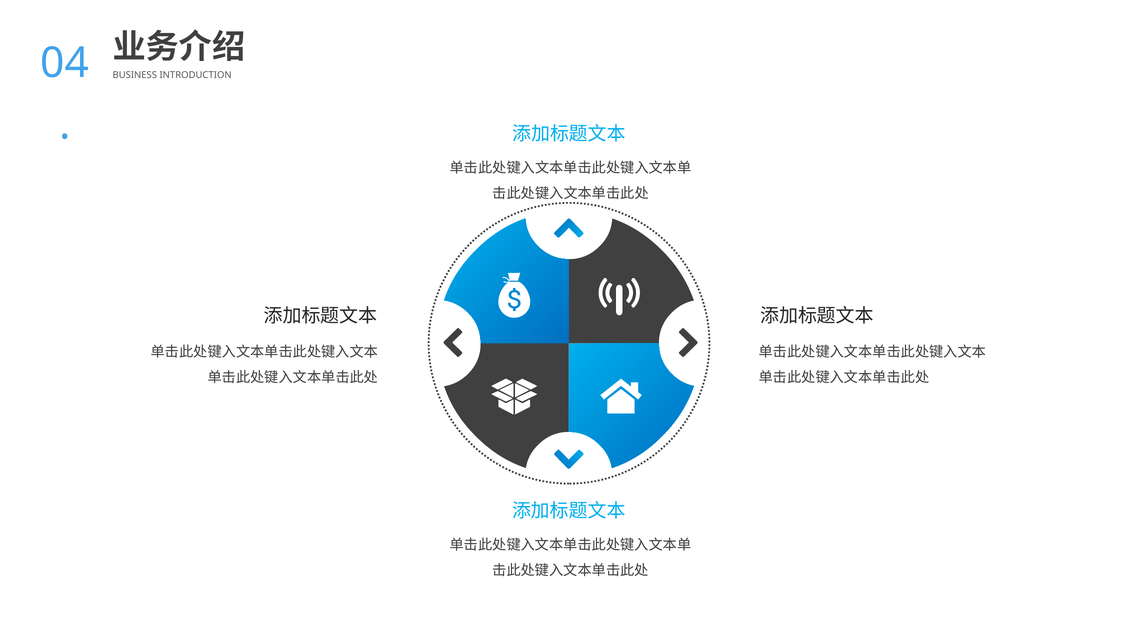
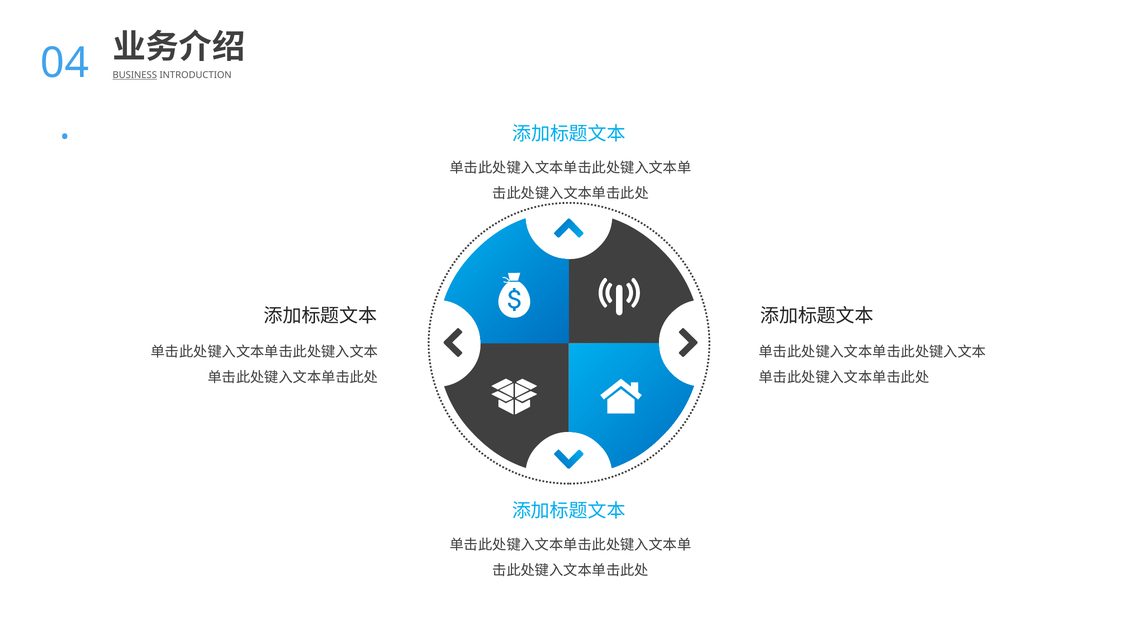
BUSINESS underline: none -> present
